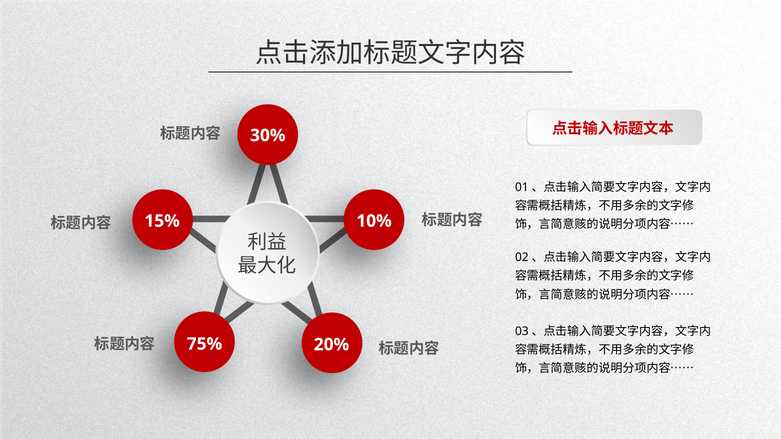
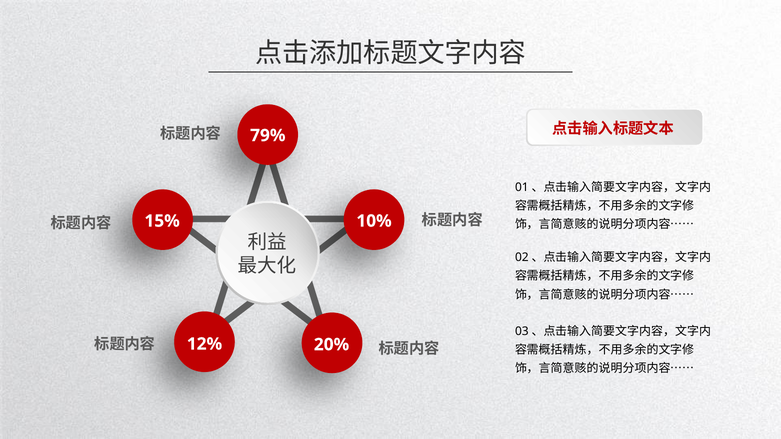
30%: 30% -> 79%
75%: 75% -> 12%
